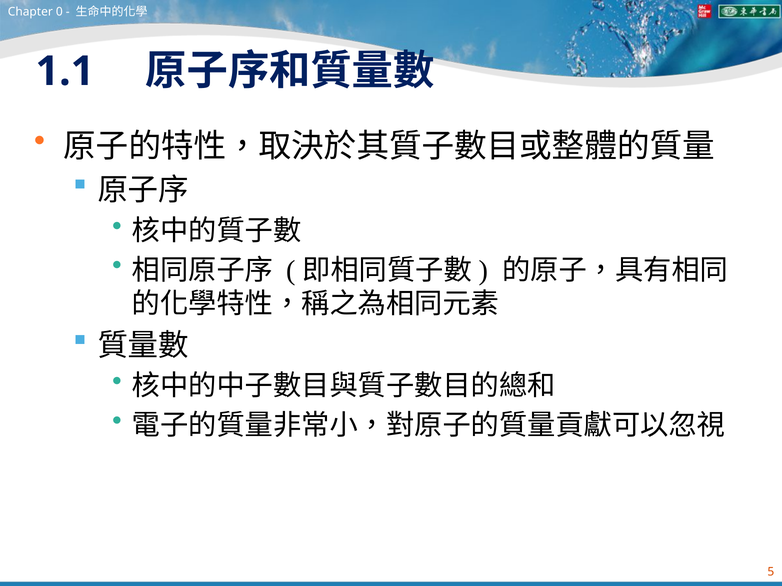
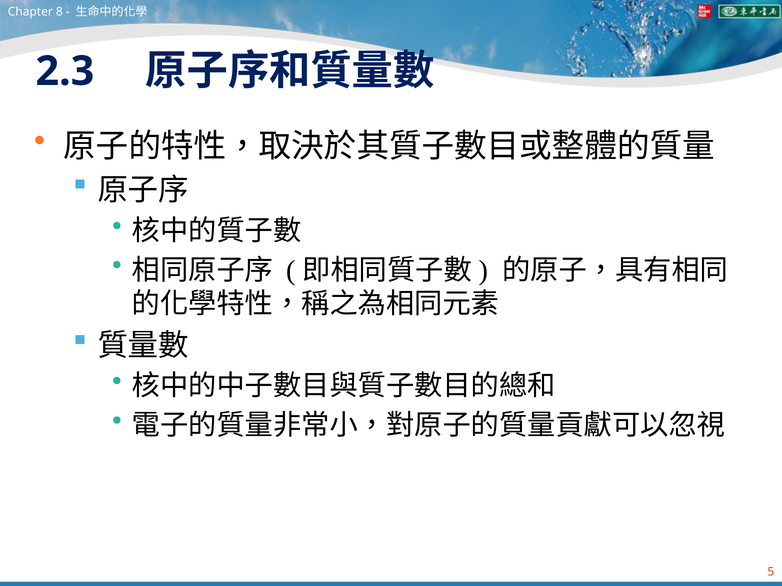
0: 0 -> 8
1.1: 1.1 -> 2.3
